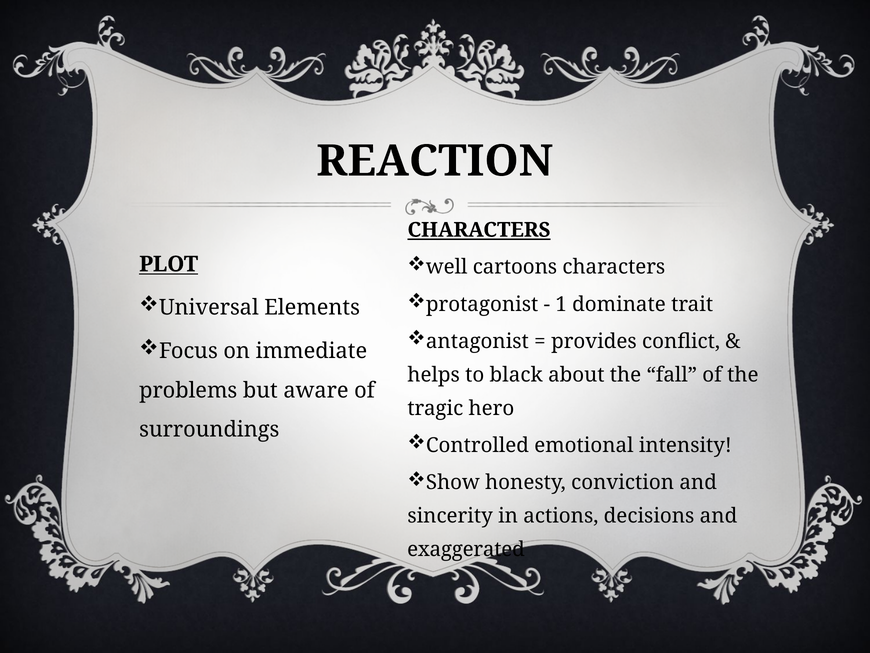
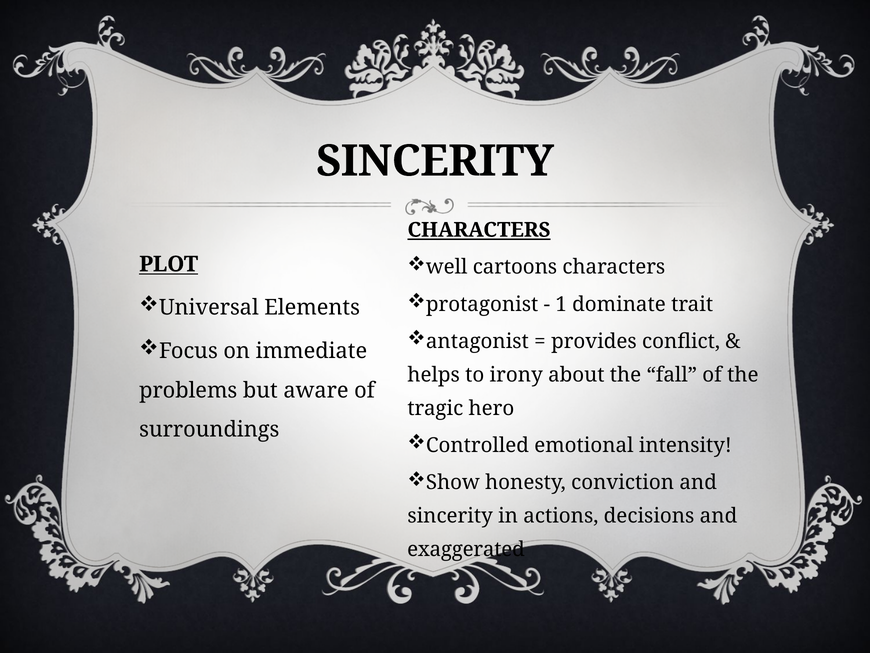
REACTION at (435, 161): REACTION -> SINCERITY
black: black -> irony
